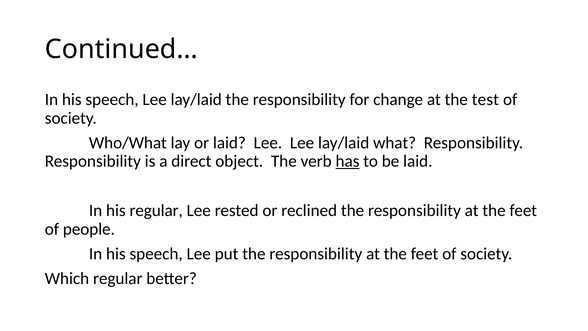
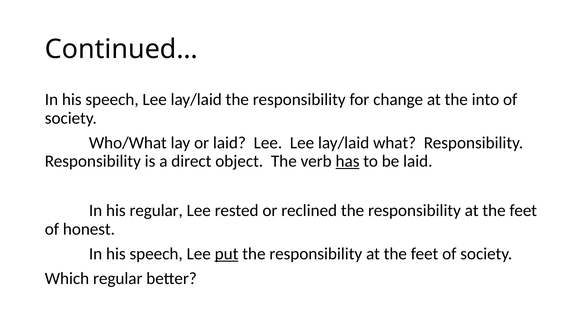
test: test -> into
people: people -> honest
put underline: none -> present
